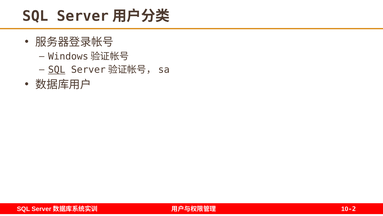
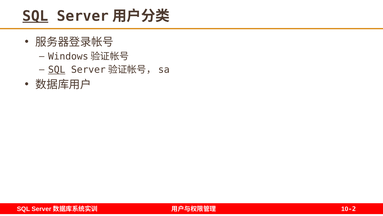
SQL at (35, 16) underline: none -> present
